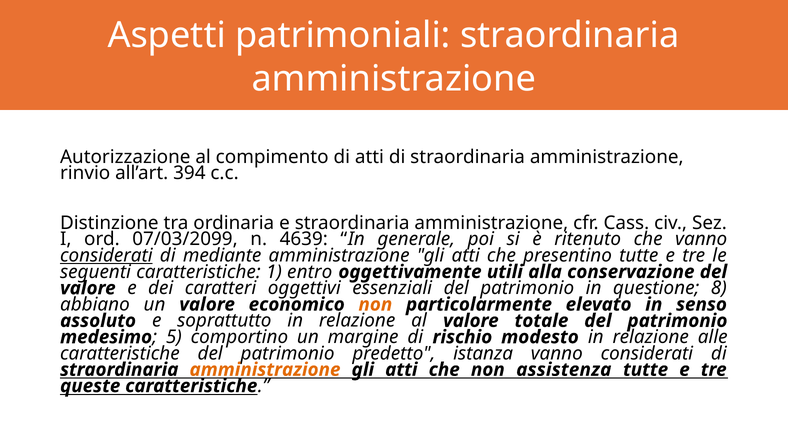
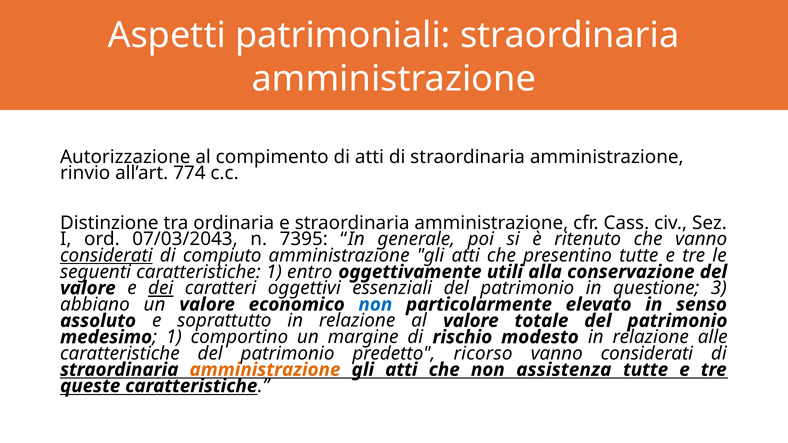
394: 394 -> 774
07/03/2099: 07/03/2099 -> 07/03/2043
4639: 4639 -> 7395
mediante: mediante -> compiuto
dei underline: none -> present
8: 8 -> 3
non at (375, 305) colour: orange -> blue
5 at (174, 337): 5 -> 1
istanza: istanza -> ricorso
